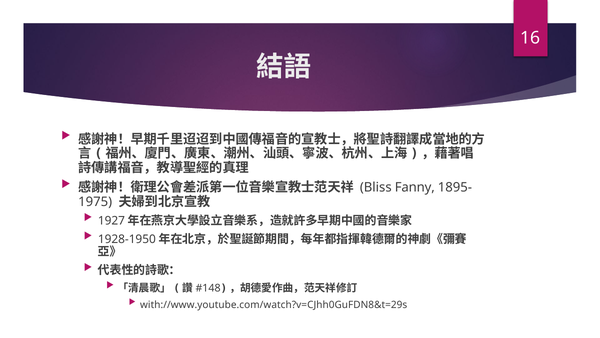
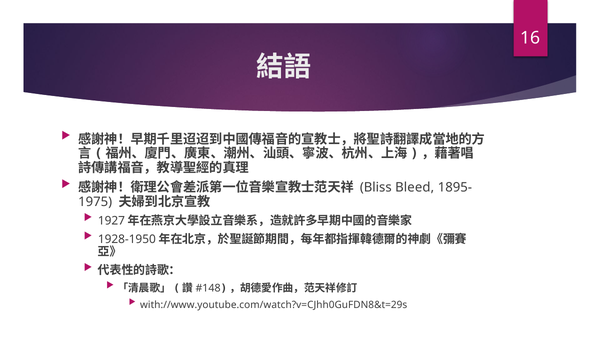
Fanny: Fanny -> Bleed
